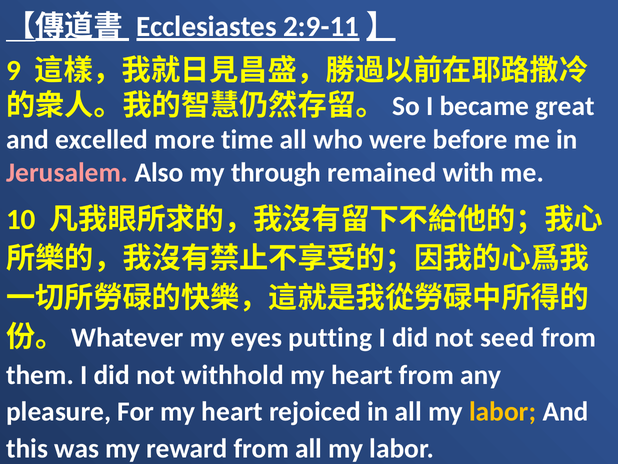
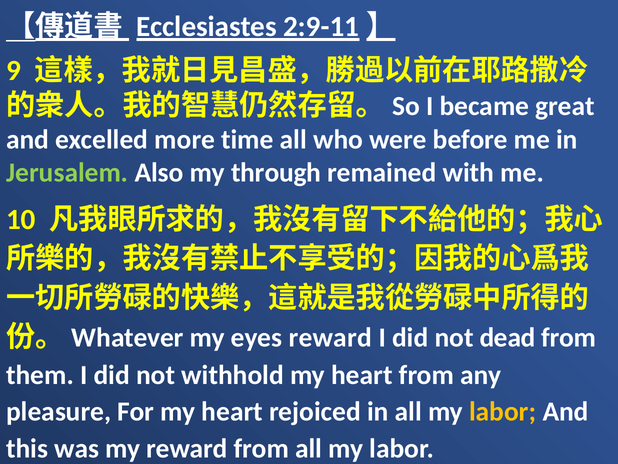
Jerusalem colour: pink -> light green
eyes putting: putting -> reward
seed: seed -> dead
